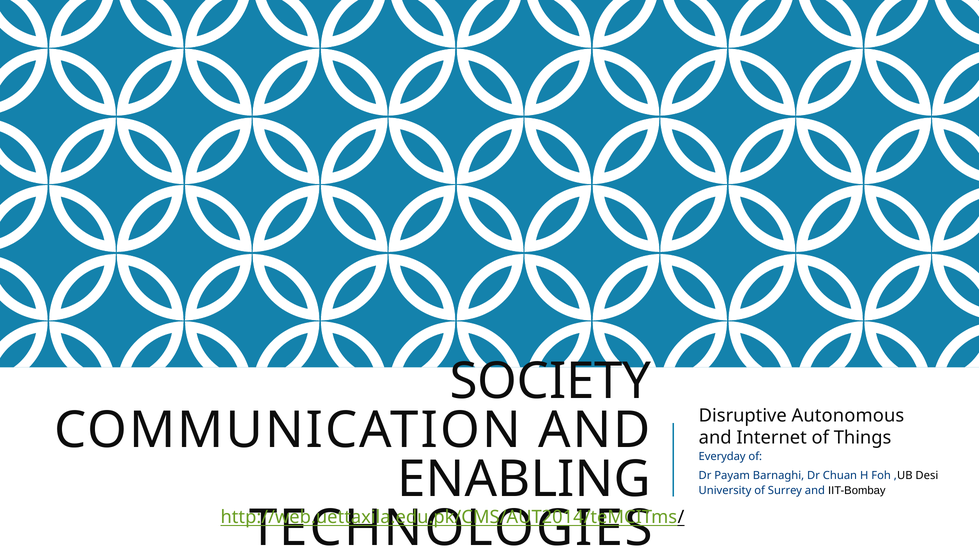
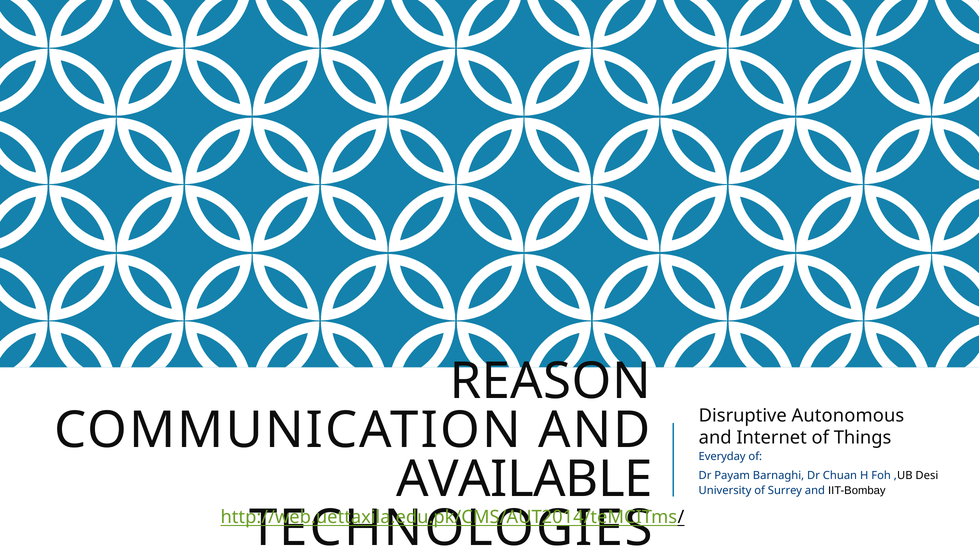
SOCIETY: SOCIETY -> REASON
ENABLING: ENABLING -> AVAILABLE
